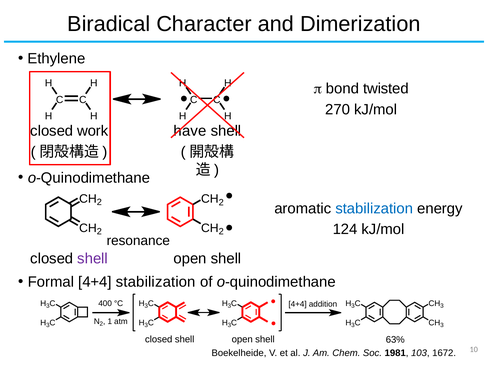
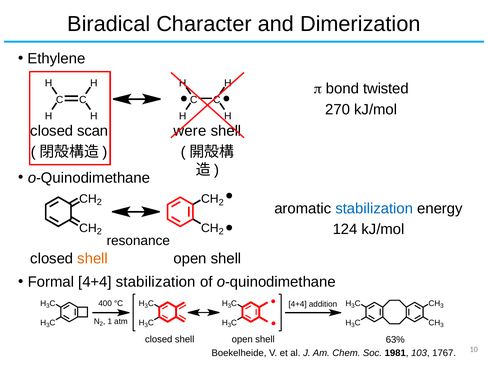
work: work -> scan
have: have -> were
shell at (93, 259) colour: purple -> orange
1672: 1672 -> 1767
